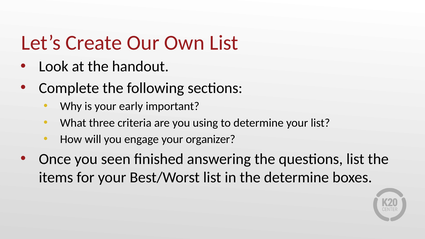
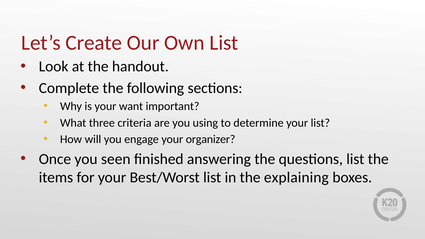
early: early -> want
the determine: determine -> explaining
